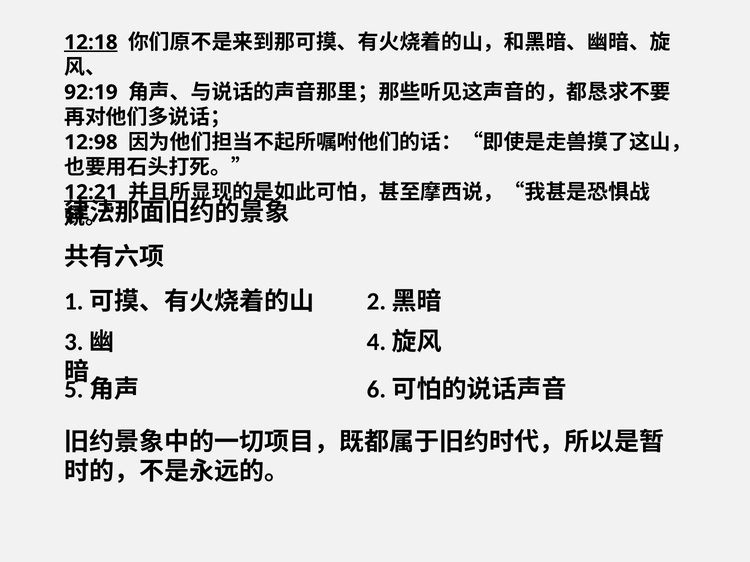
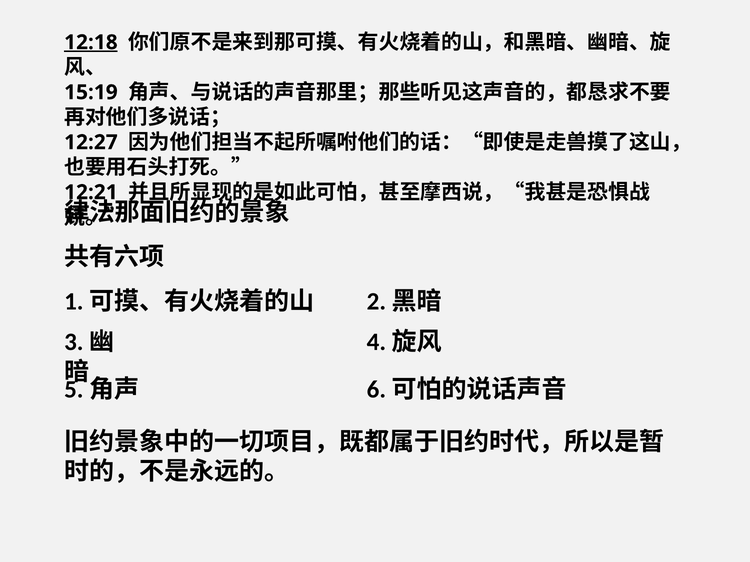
92:19: 92:19 -> 15:19
12:98: 12:98 -> 12:27
12:21 underline: present -> none
